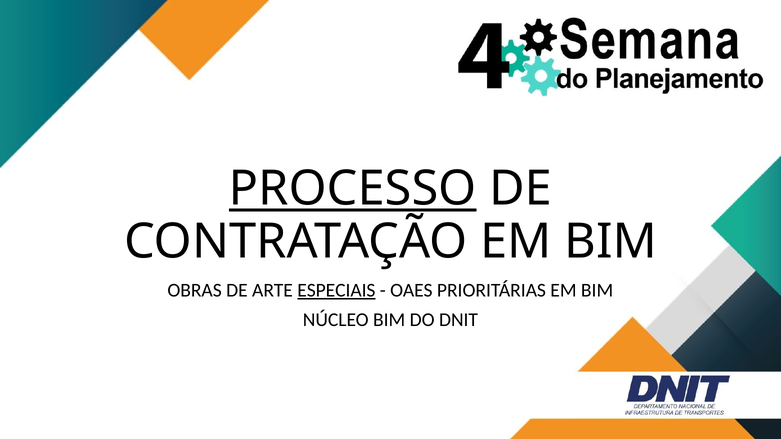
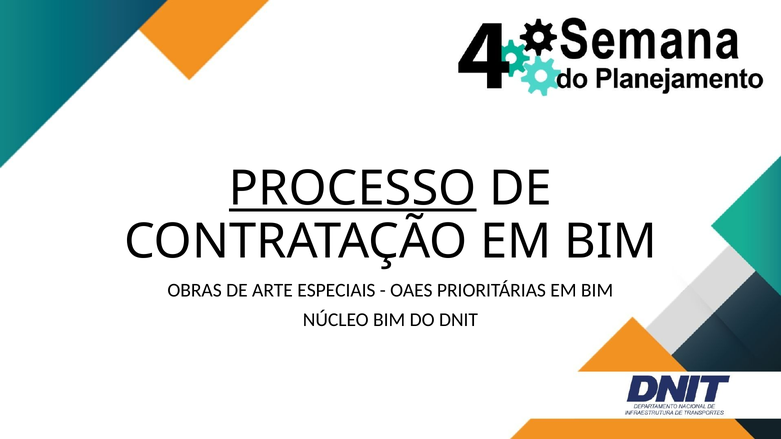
ESPECIAIS underline: present -> none
